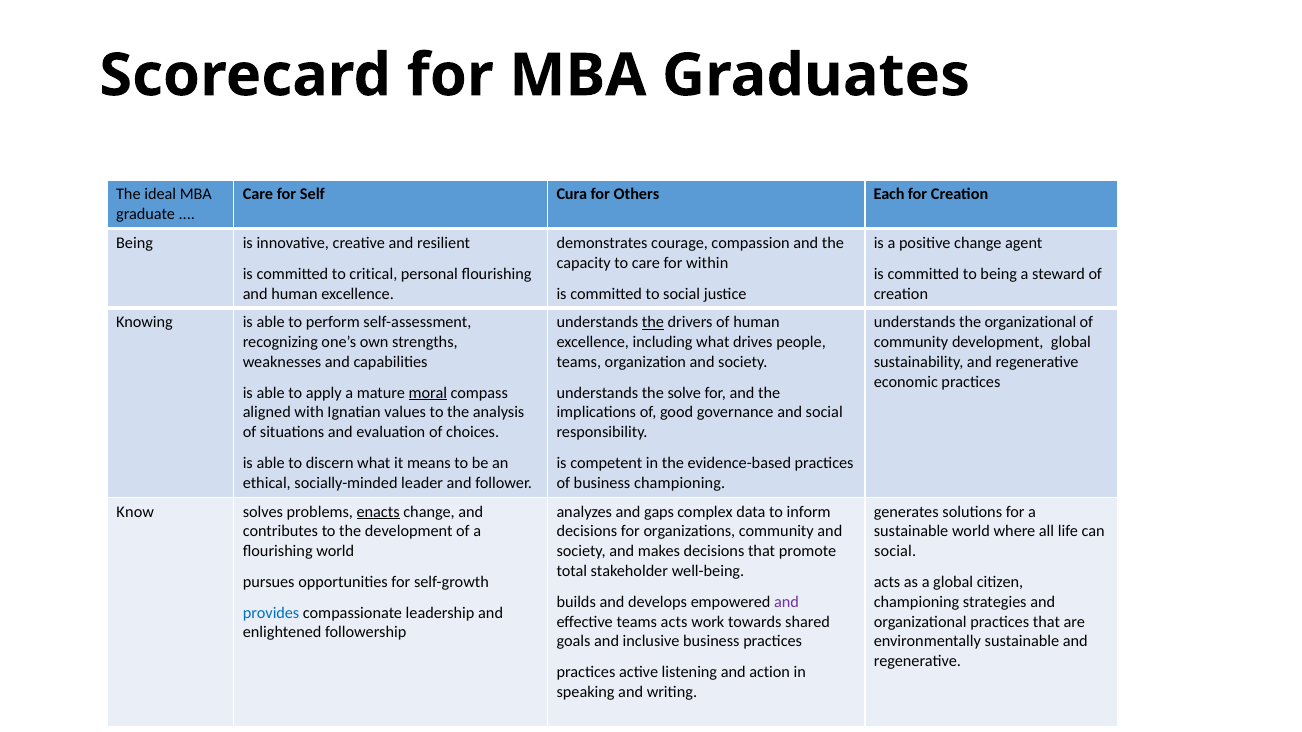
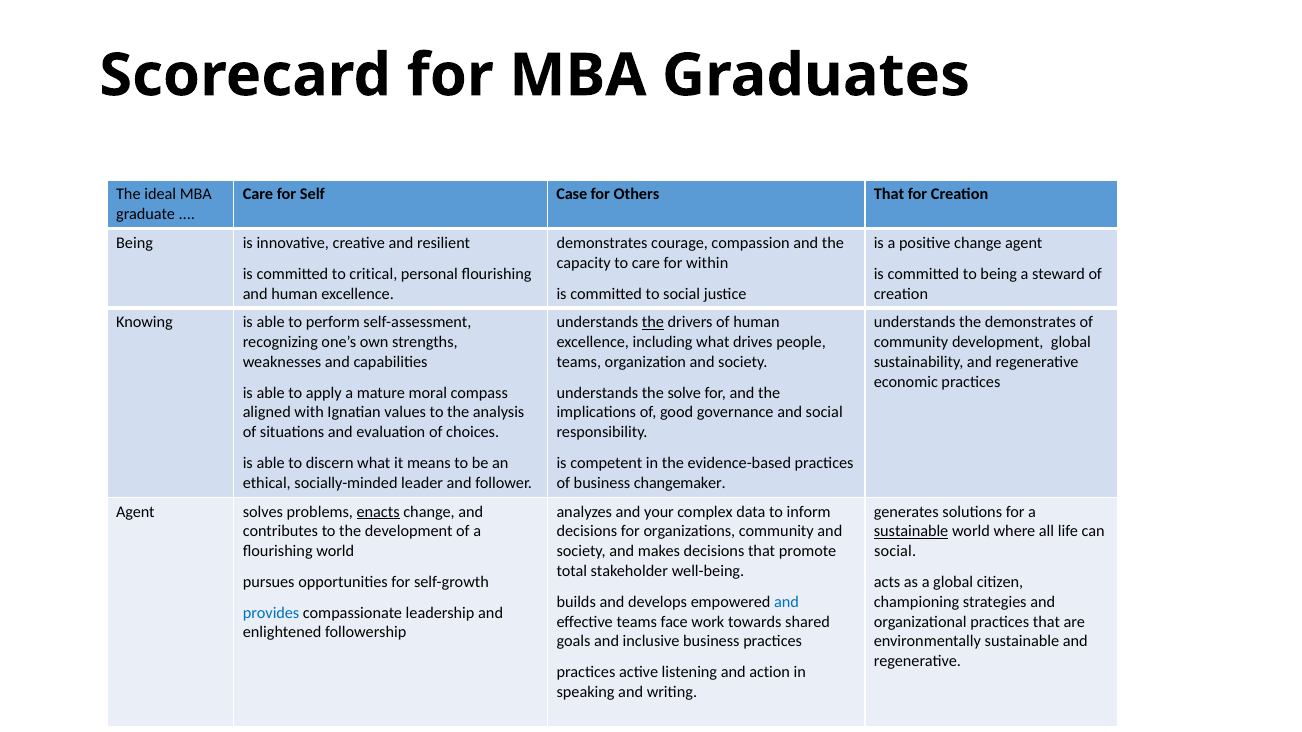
Cura: Cura -> Case
Others Each: Each -> That
the organizational: organizational -> demonstrates
moral underline: present -> none
business championing: championing -> changemaker
Know at (135, 512): Know -> Agent
gaps: gaps -> your
sustainable at (911, 532) underline: none -> present
and at (787, 602) colour: purple -> blue
teams acts: acts -> face
